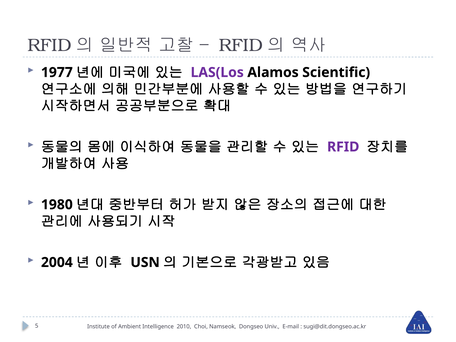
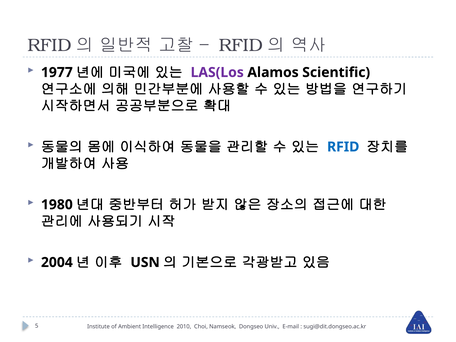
RFID colour: purple -> blue
